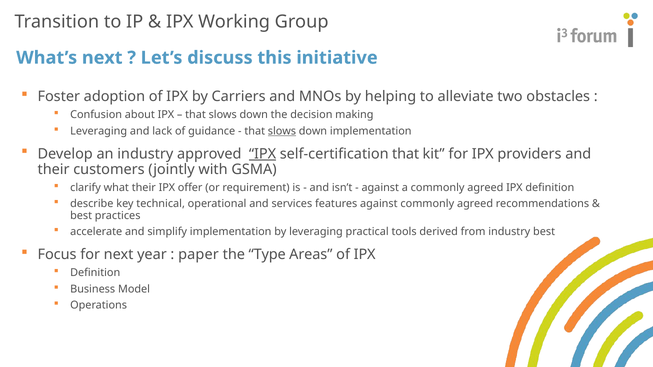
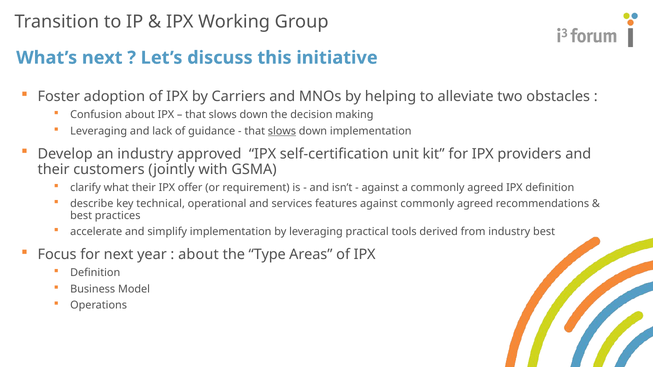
IPX at (263, 154) underline: present -> none
self-certification that: that -> unit
paper at (198, 255): paper -> about
